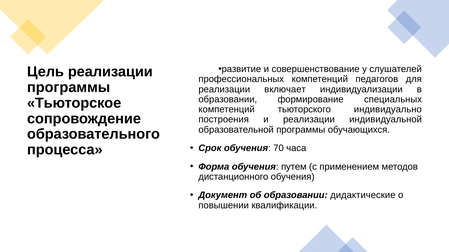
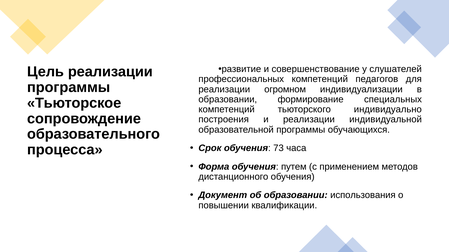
включает: включает -> огромном
70: 70 -> 73
дидактические: дидактические -> использования
